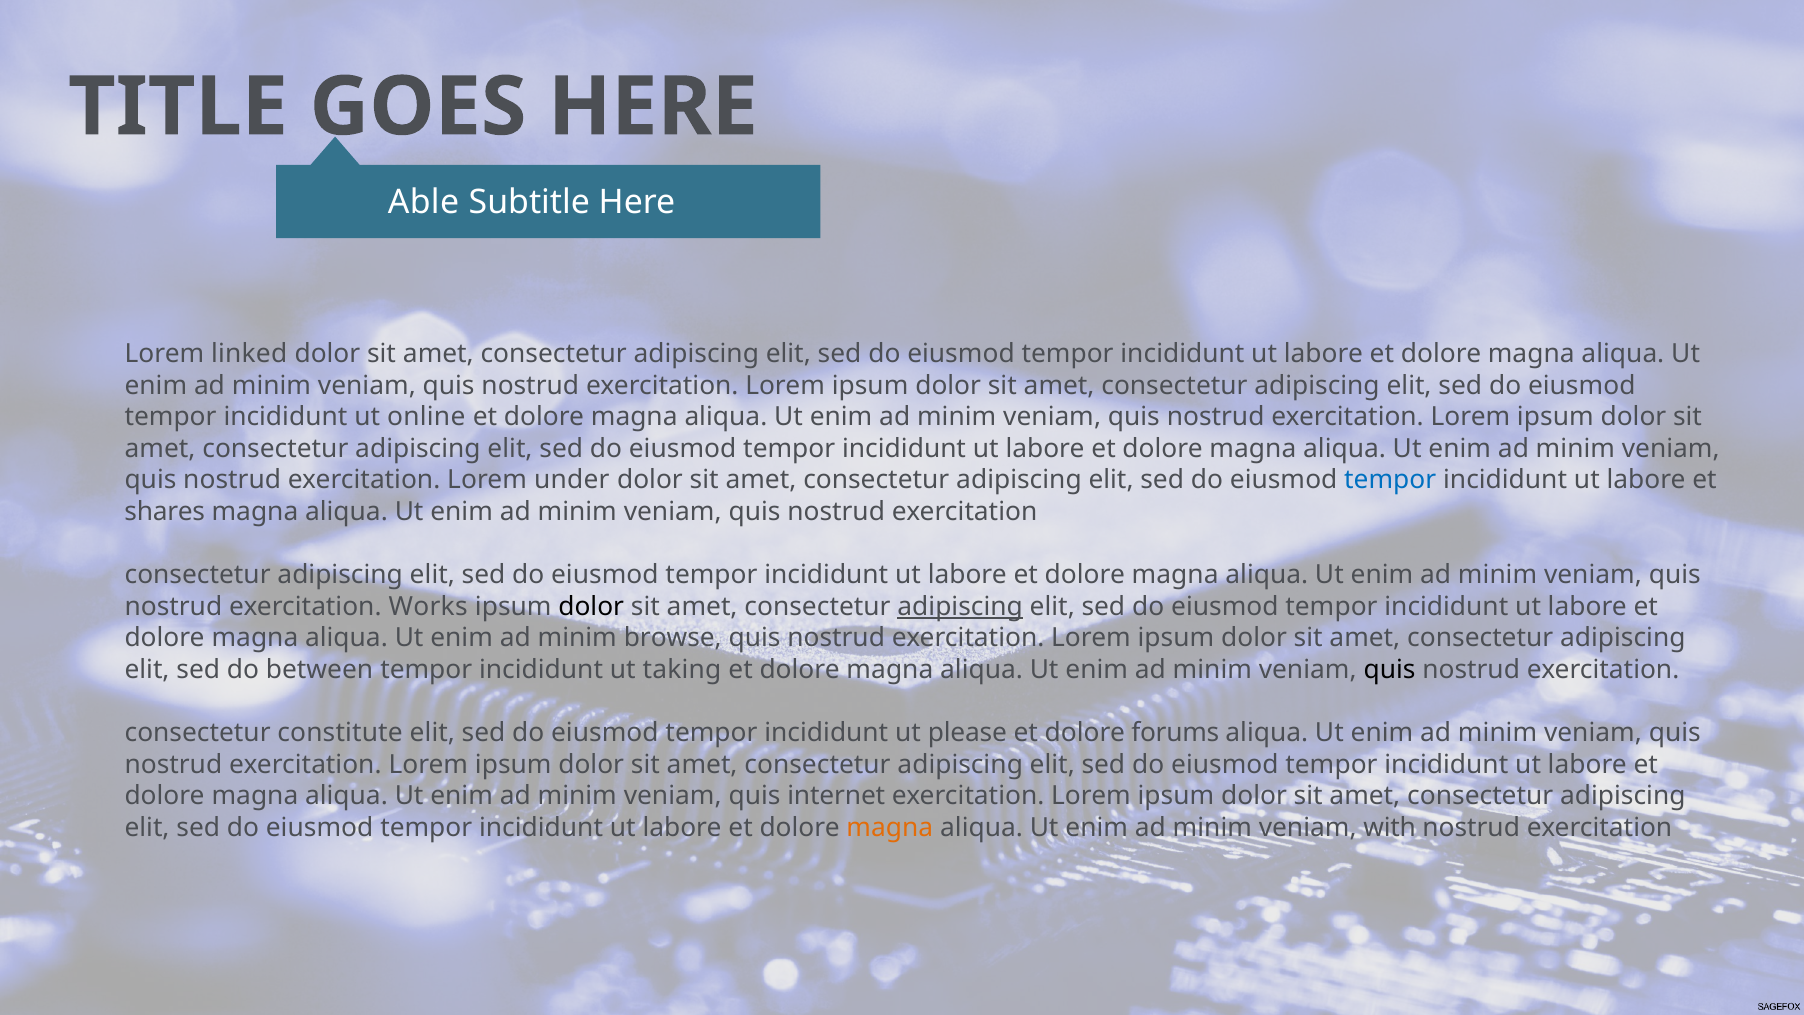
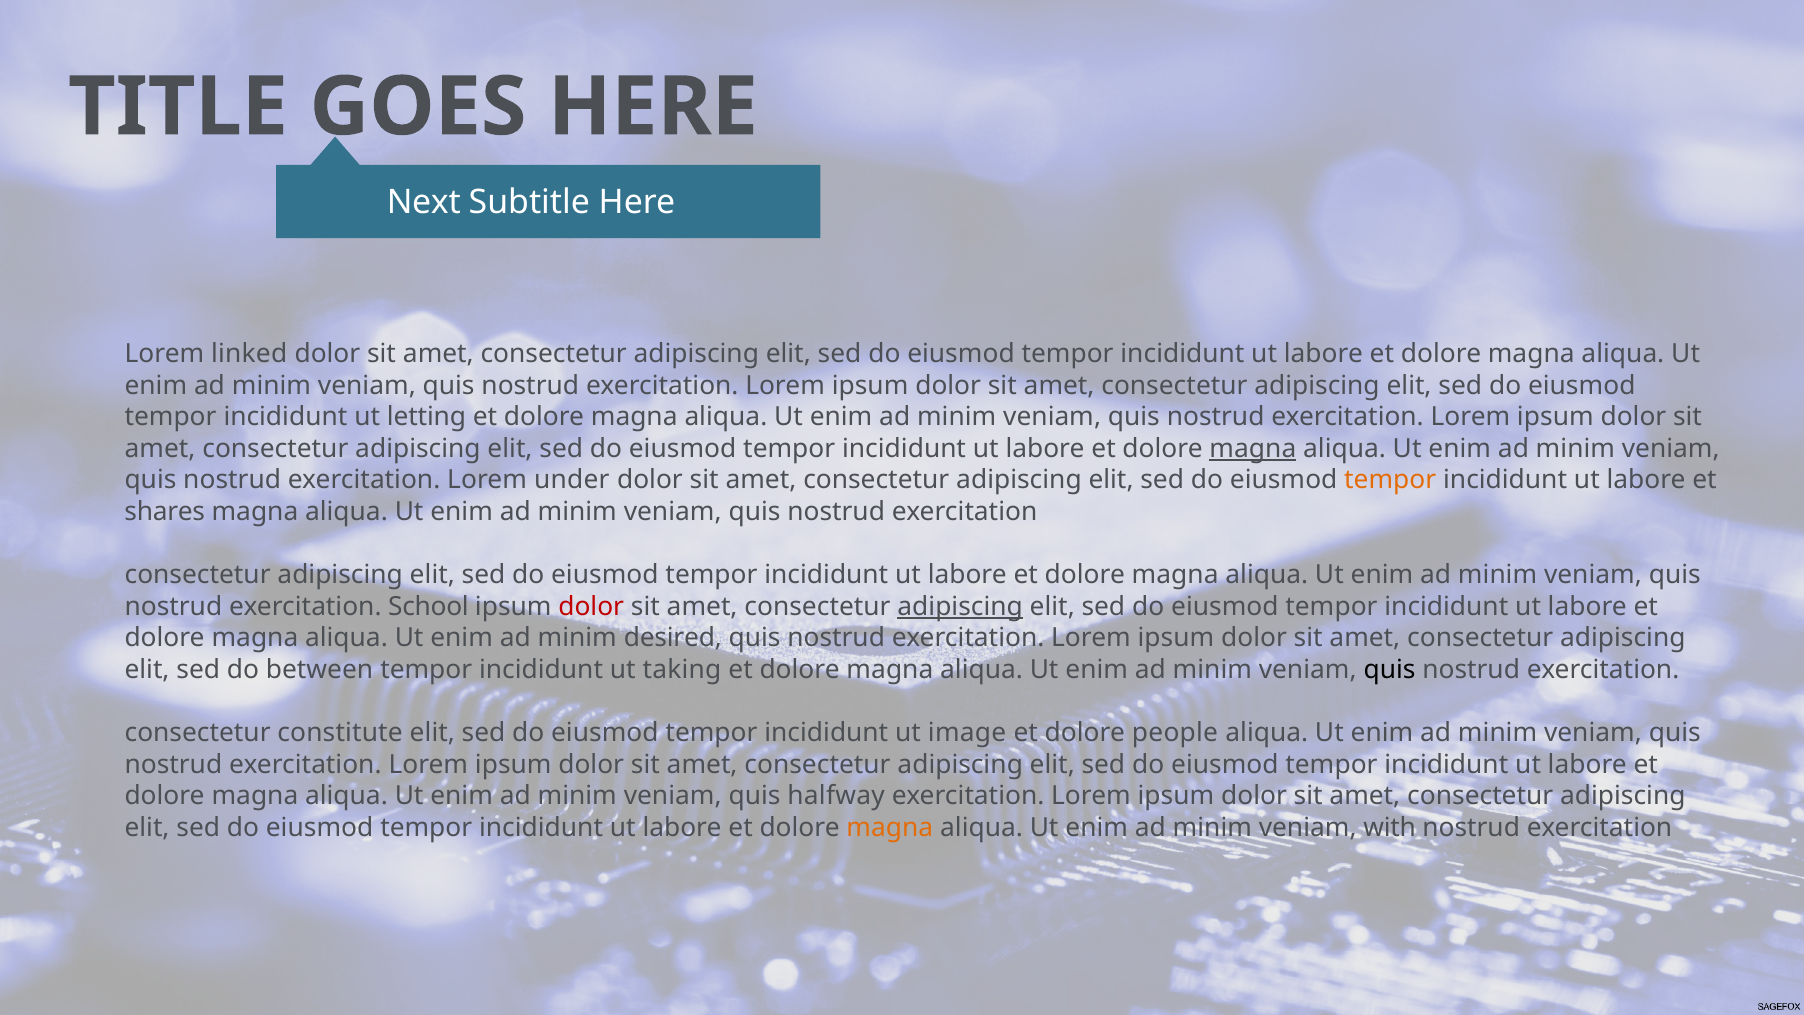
Able: Able -> Next
online: online -> letting
magna at (1253, 449) underline: none -> present
tempor at (1390, 480) colour: blue -> orange
Works: Works -> School
dolor at (591, 606) colour: black -> red
browse: browse -> desired
please: please -> image
forums: forums -> people
internet: internet -> halfway
